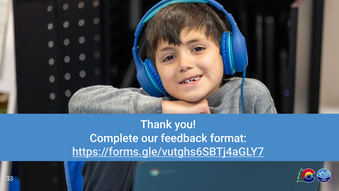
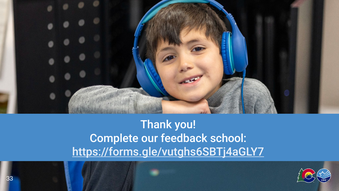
format: format -> school
